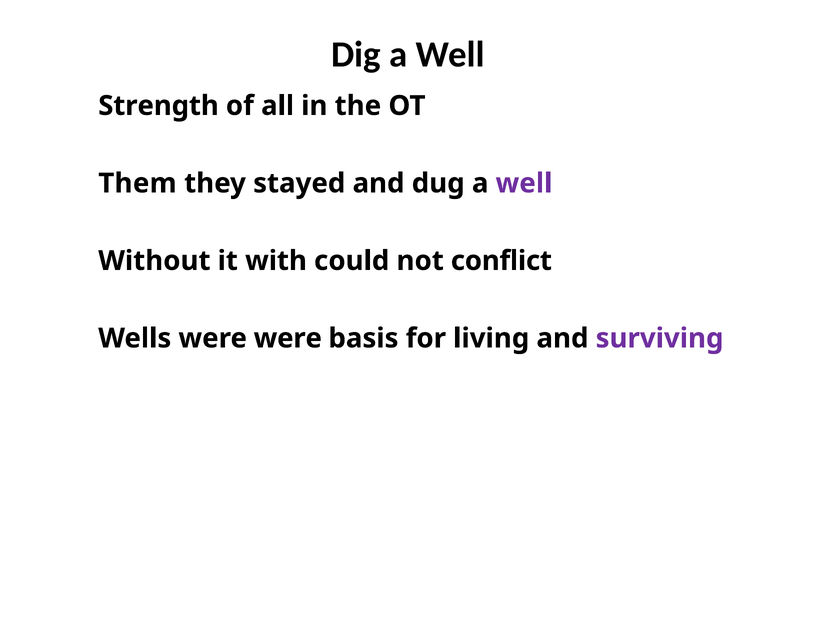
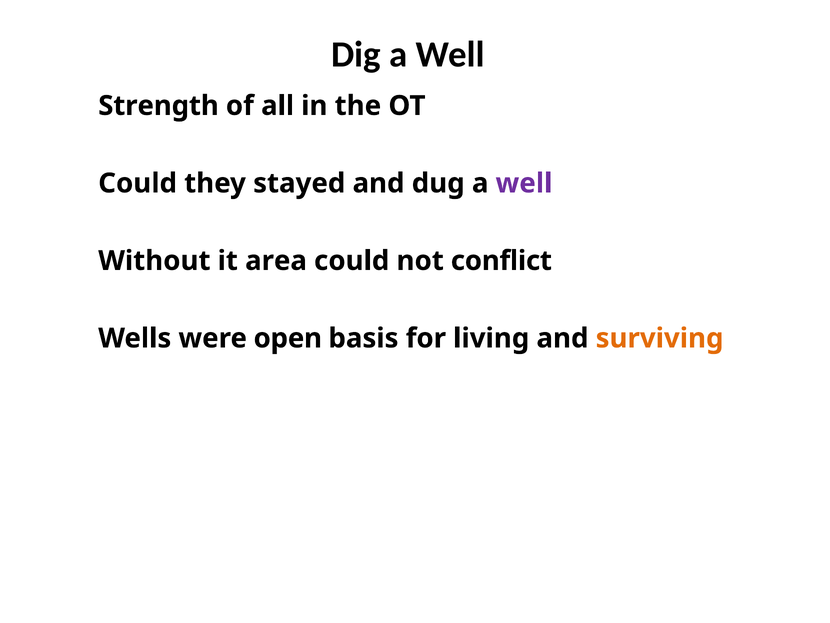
Them at (137, 183): Them -> Could
with: with -> area
were were: were -> open
surviving colour: purple -> orange
